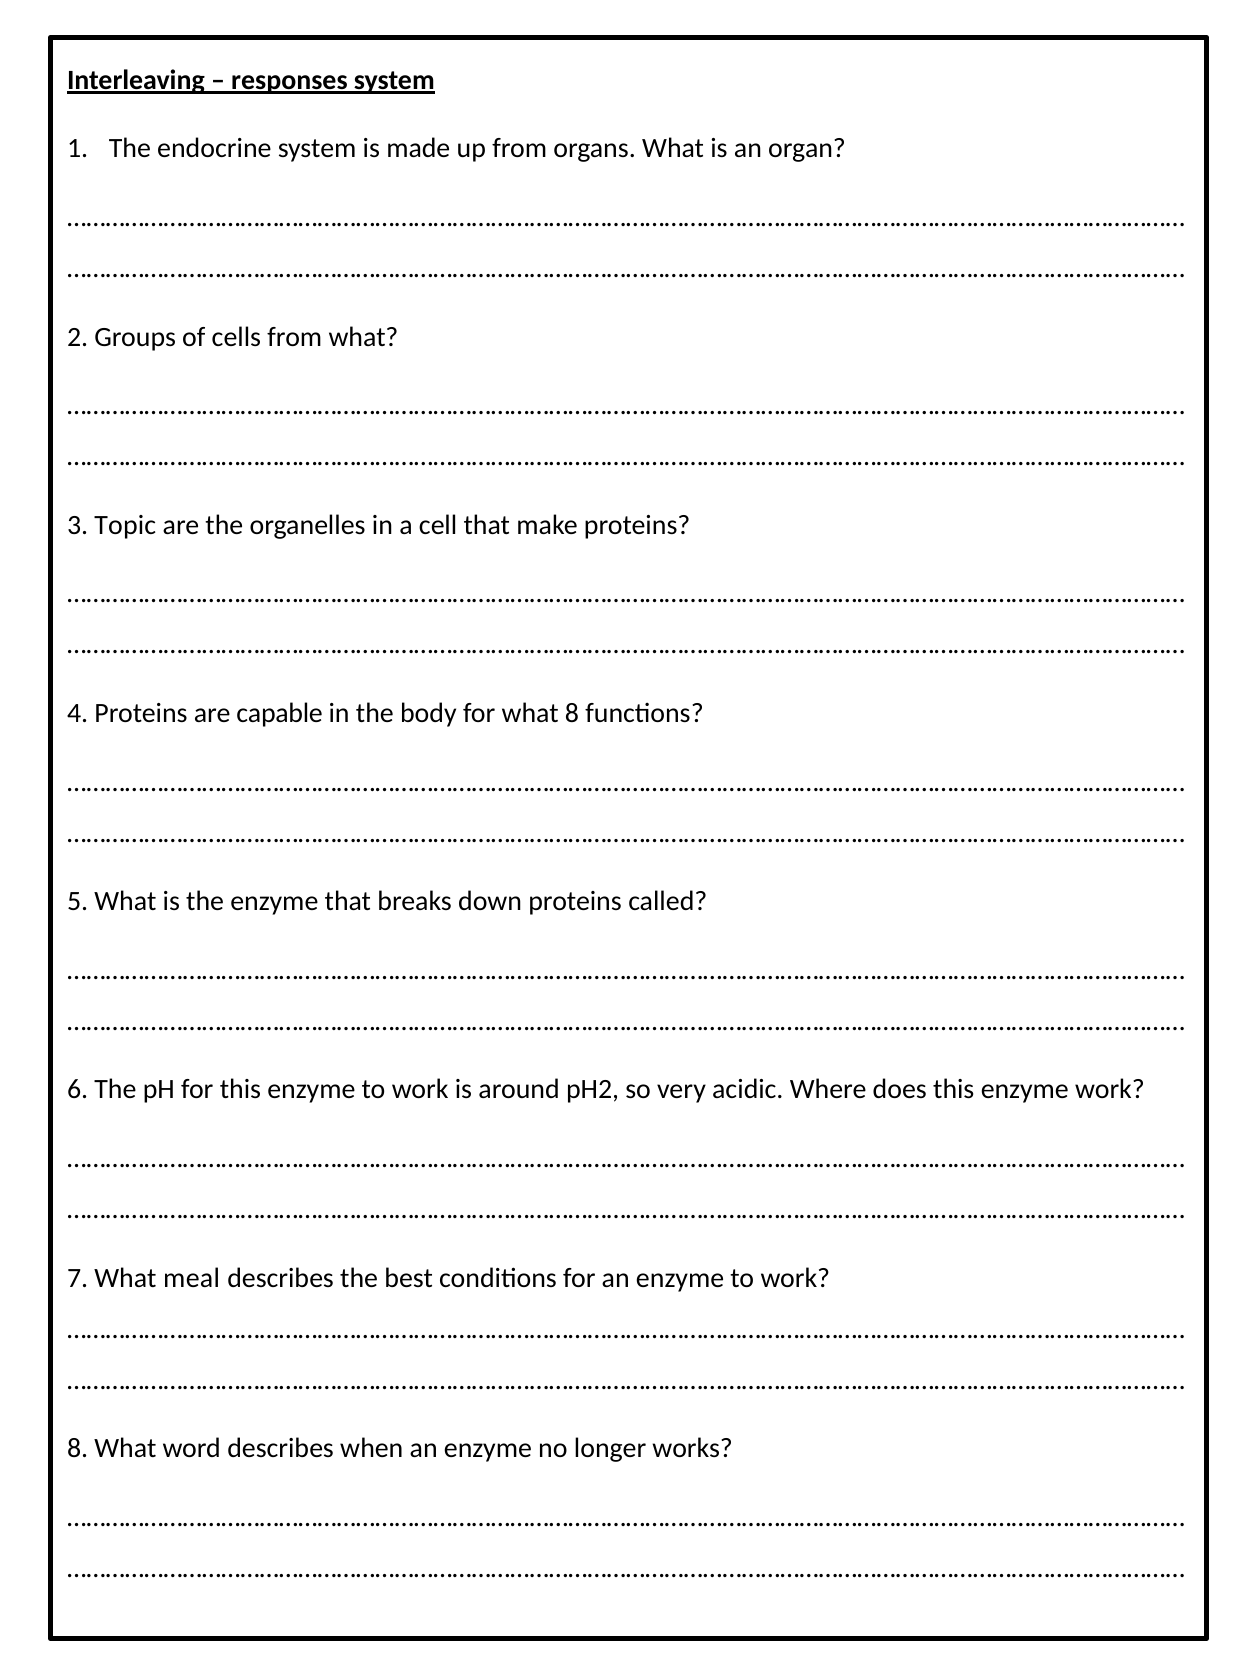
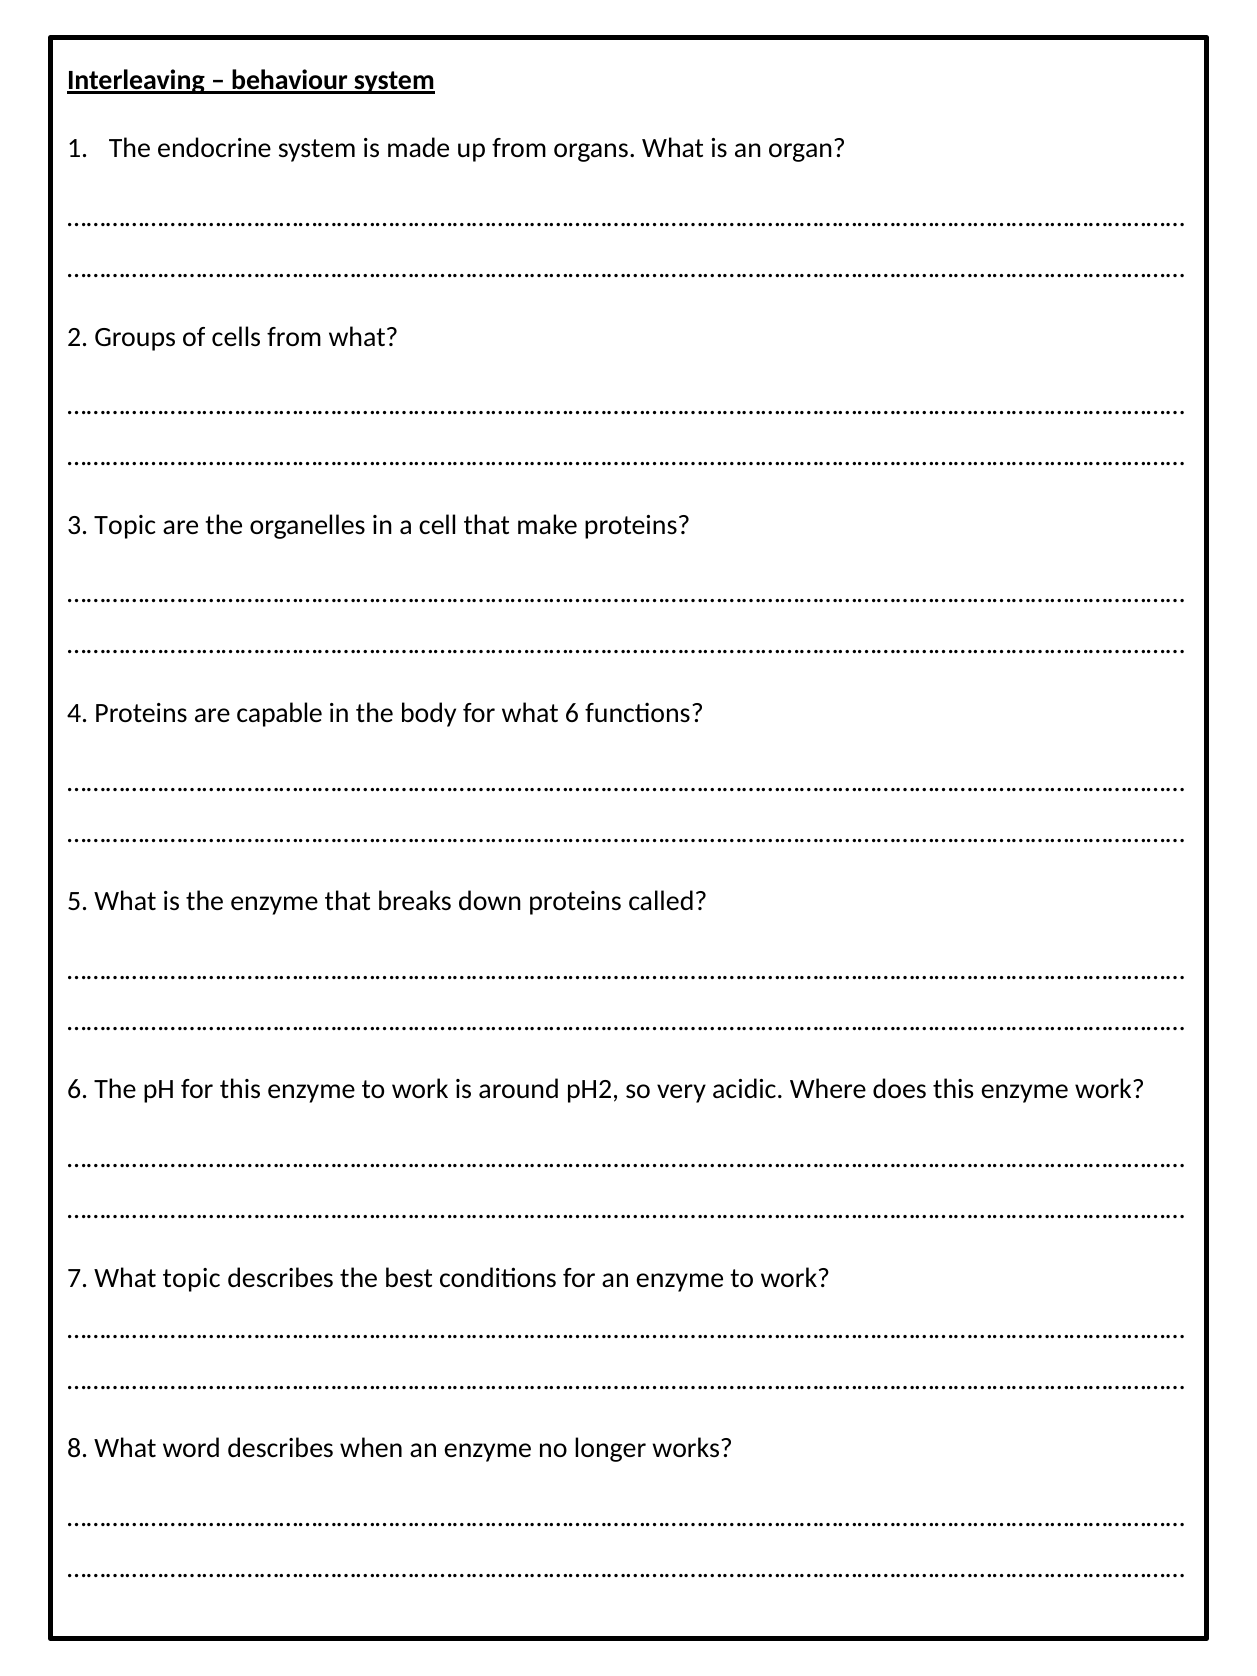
responses: responses -> behaviour
what 8: 8 -> 6
What meal: meal -> topic
